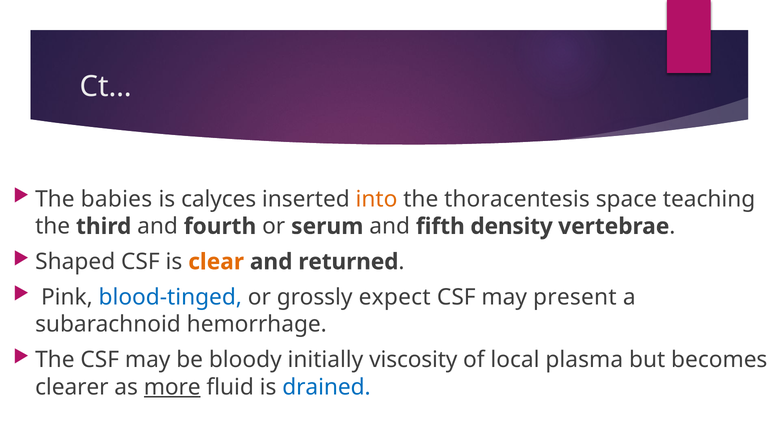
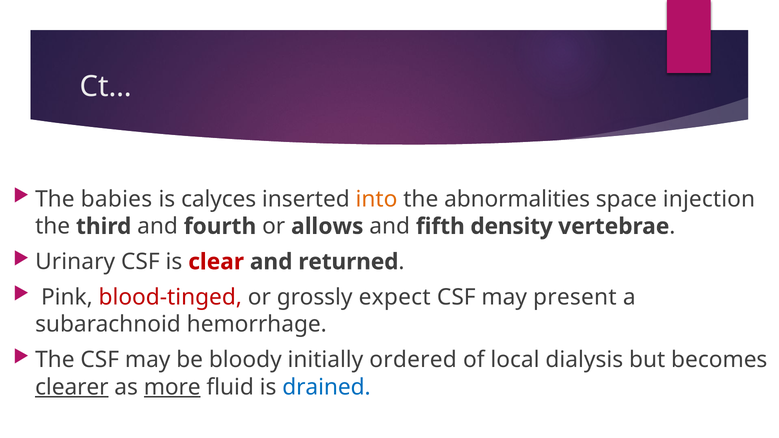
thoracentesis: thoracentesis -> abnormalities
teaching: teaching -> injection
serum: serum -> allows
Shaped: Shaped -> Urinary
clear colour: orange -> red
blood-tinged colour: blue -> red
viscosity: viscosity -> ordered
plasma: plasma -> dialysis
clearer underline: none -> present
